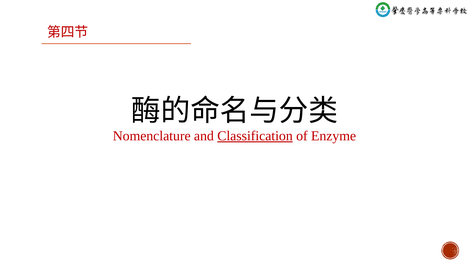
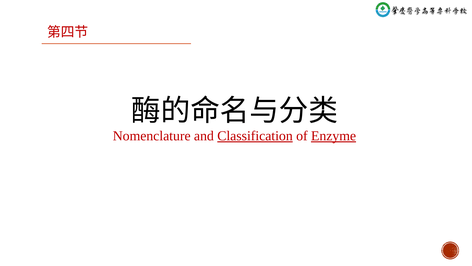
Enzyme underline: none -> present
